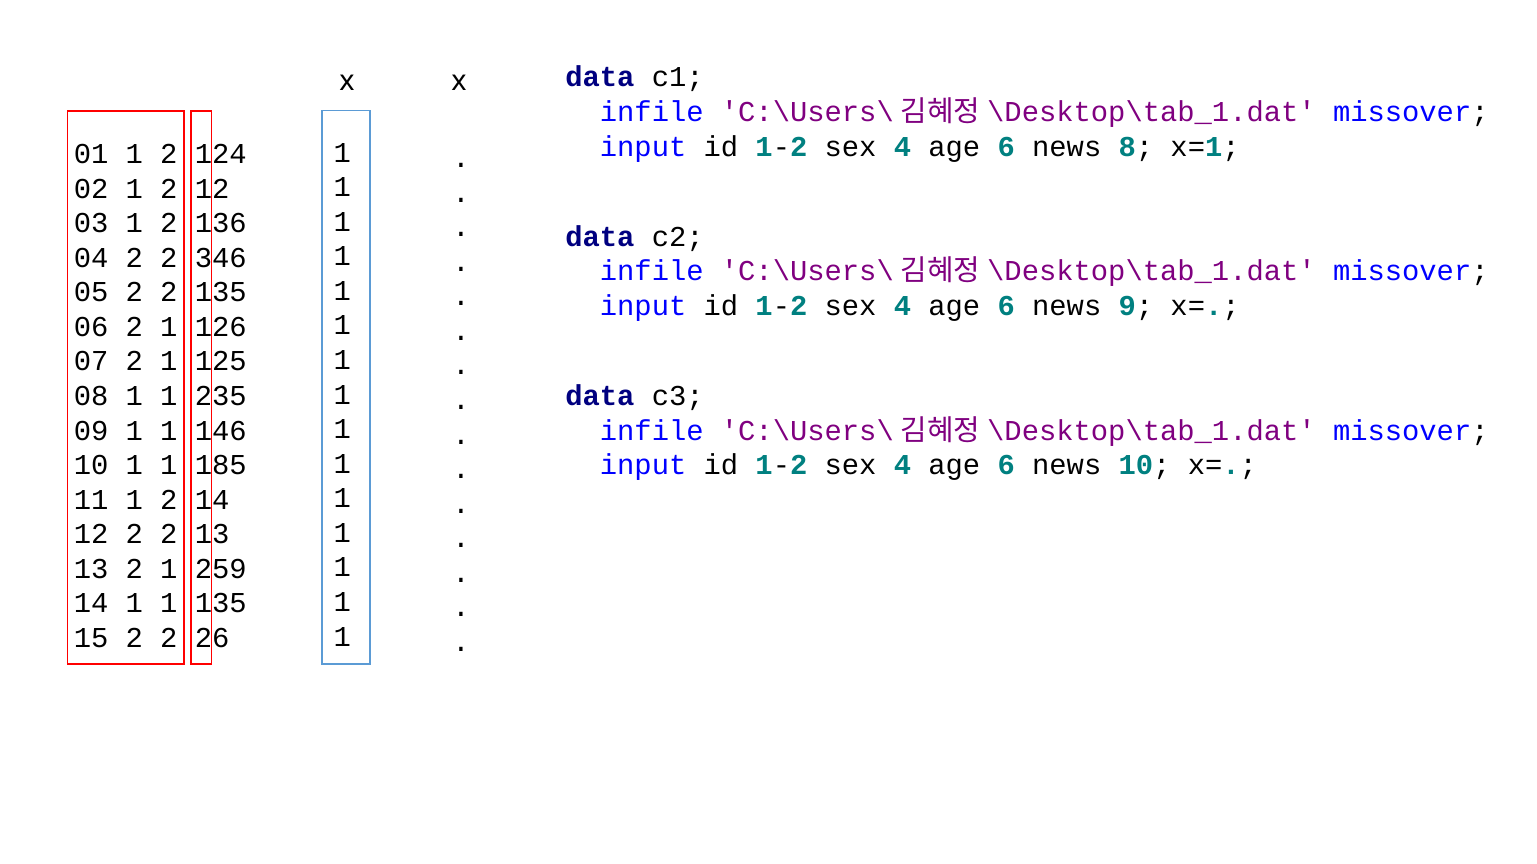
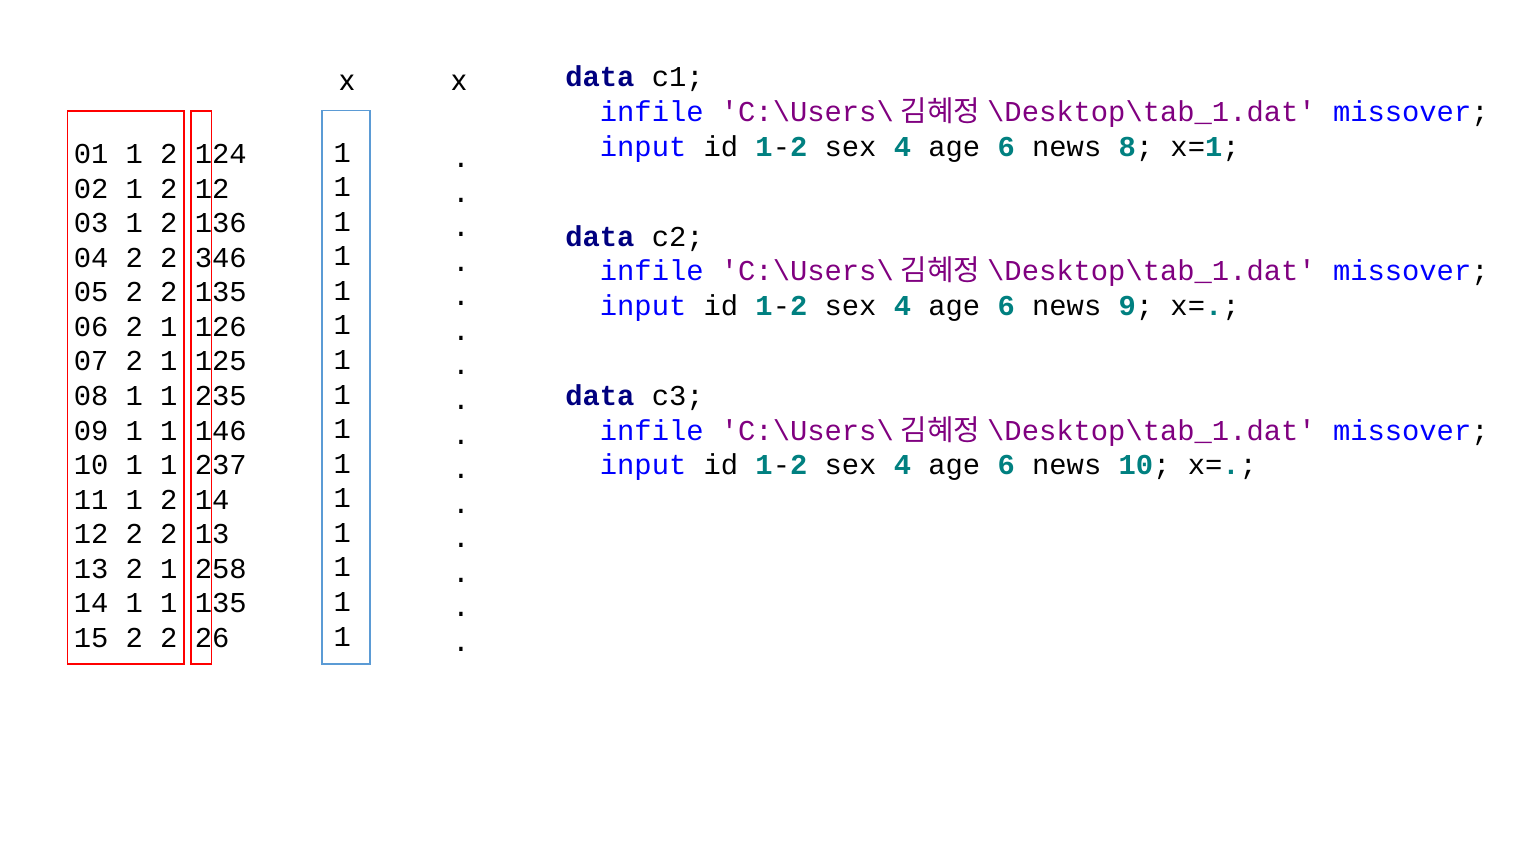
185: 185 -> 237
259: 259 -> 258
